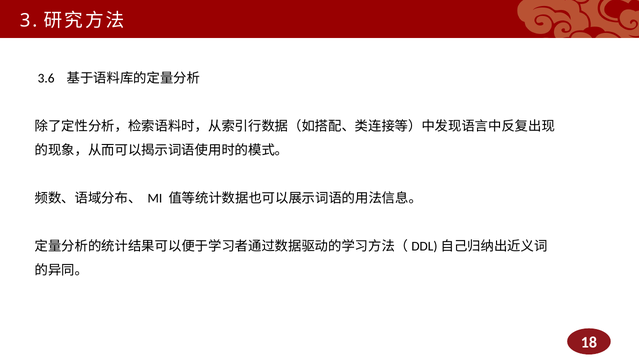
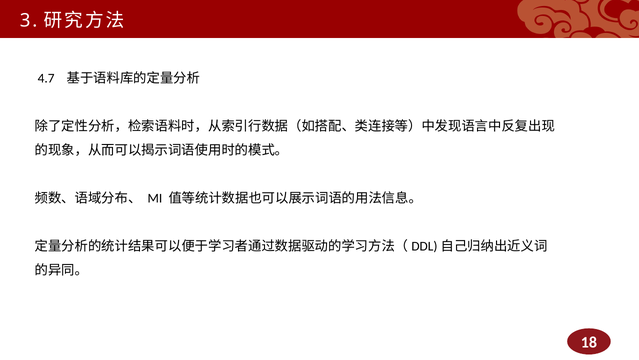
3.6: 3.6 -> 4.7
